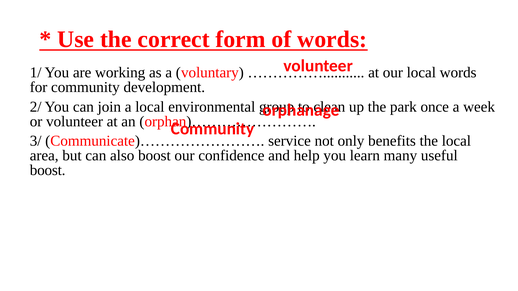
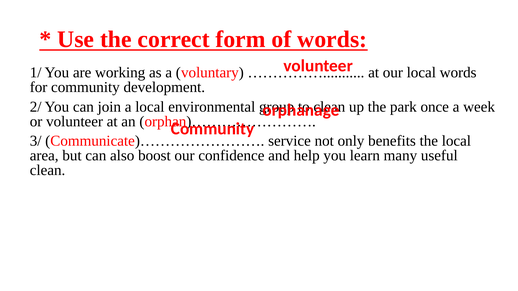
boost at (48, 170): boost -> clean
